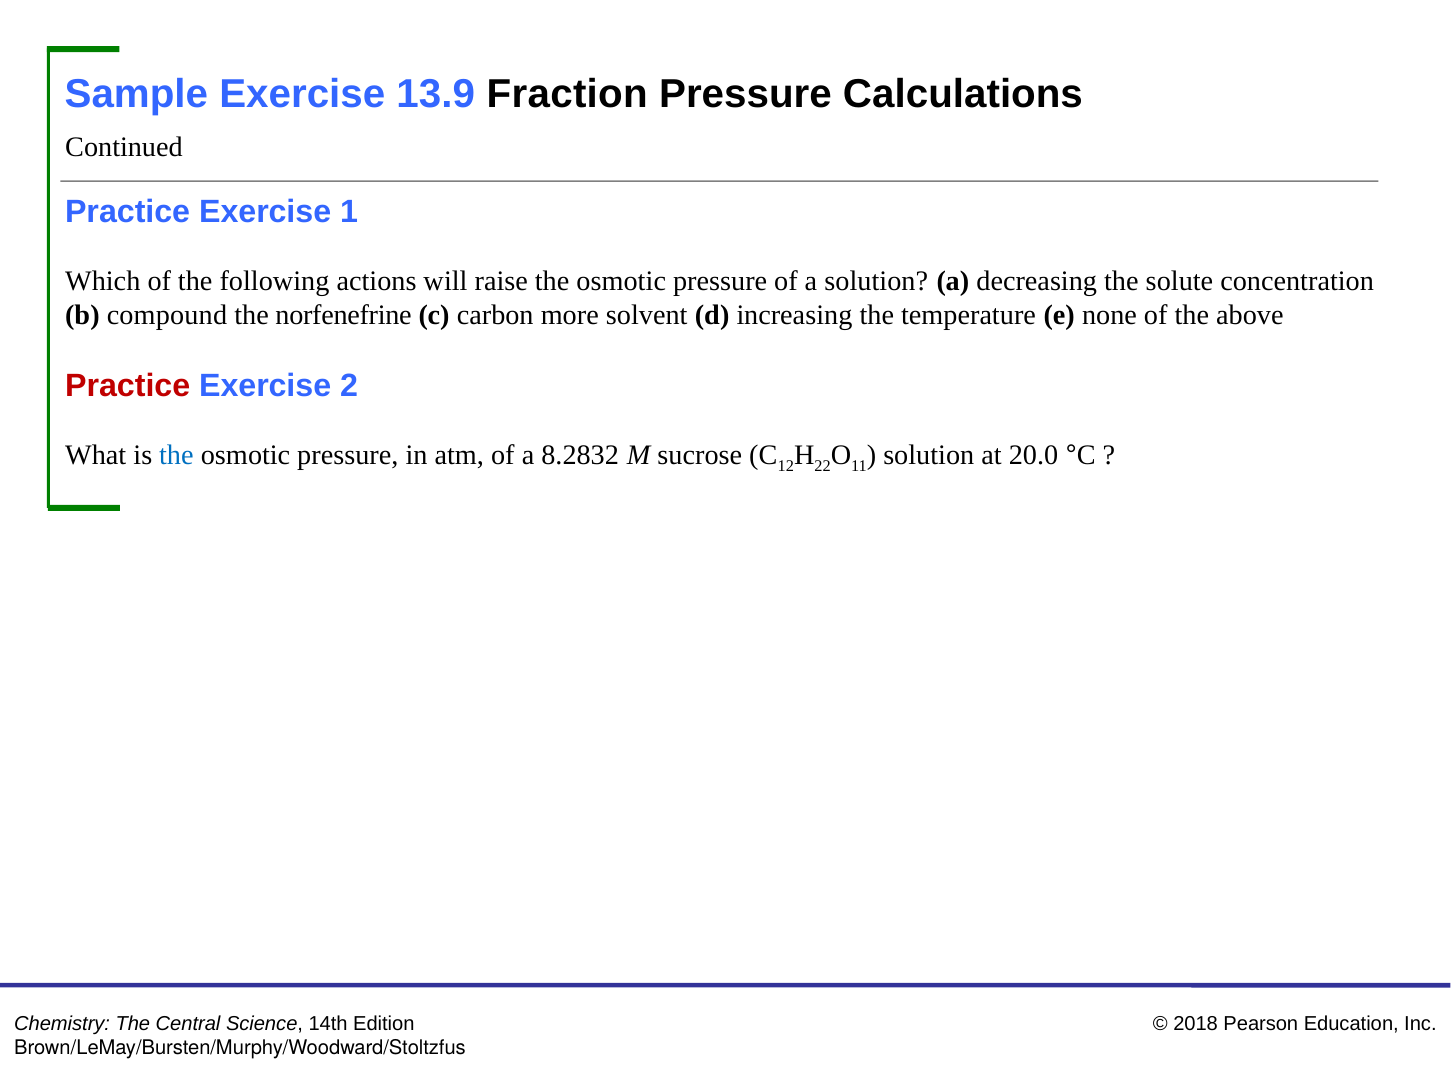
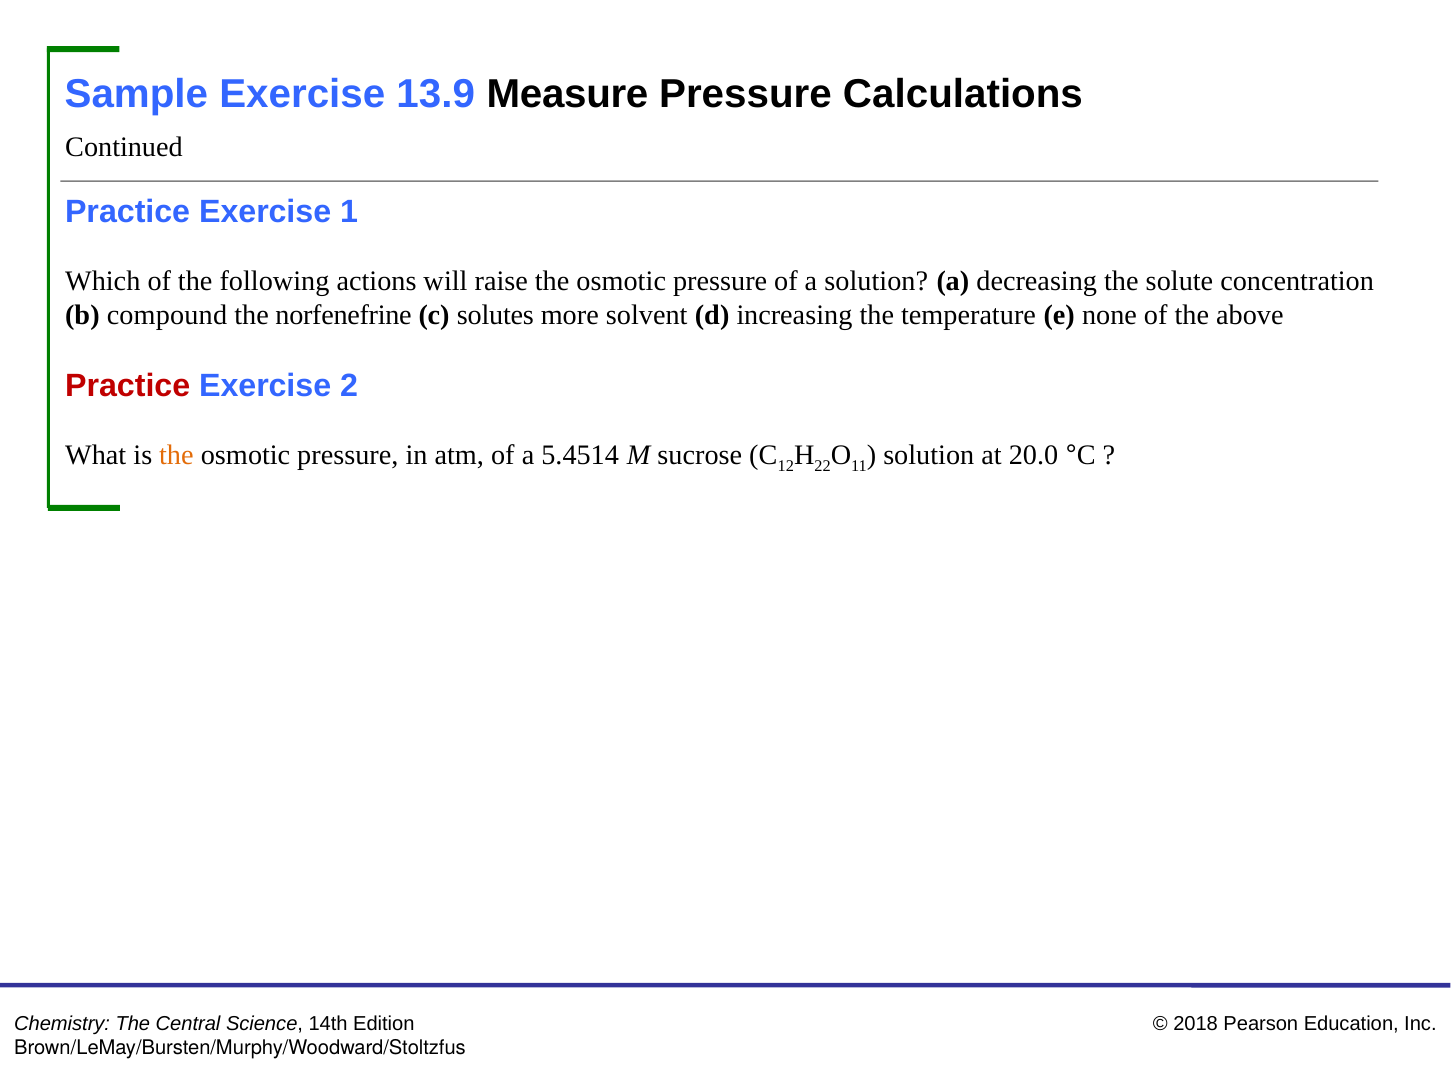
Fraction: Fraction -> Measure
carbon: carbon -> solutes
the at (176, 456) colour: blue -> orange
8.2832: 8.2832 -> 5.4514
